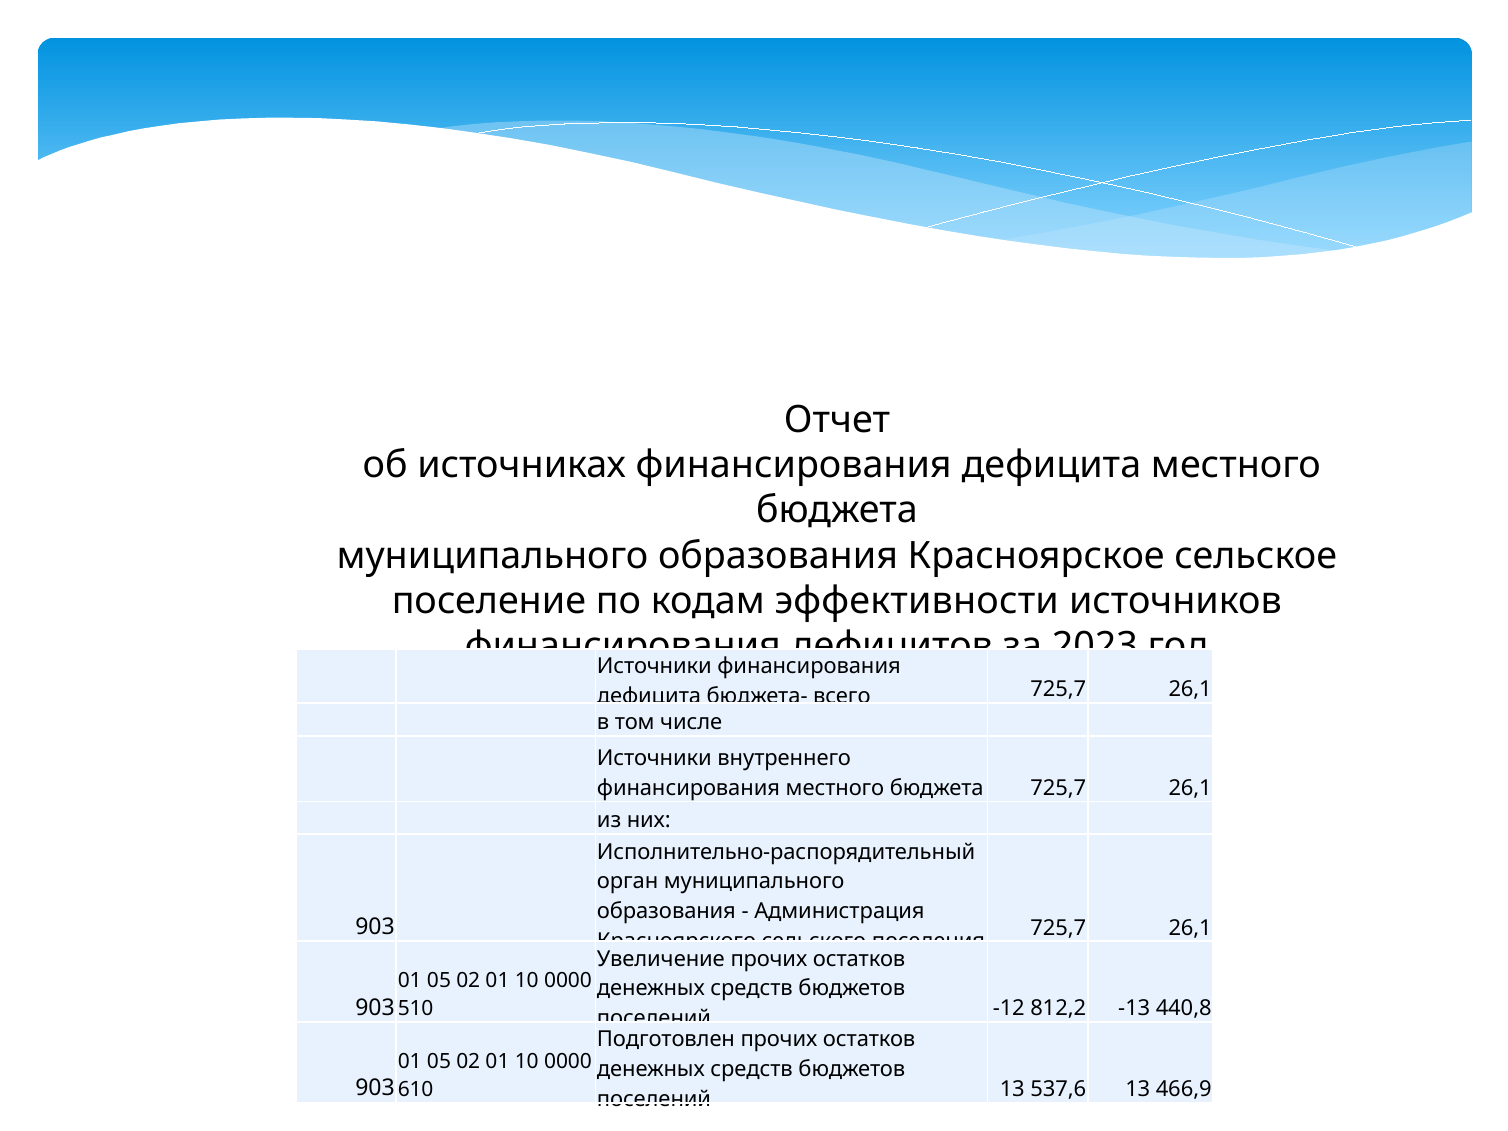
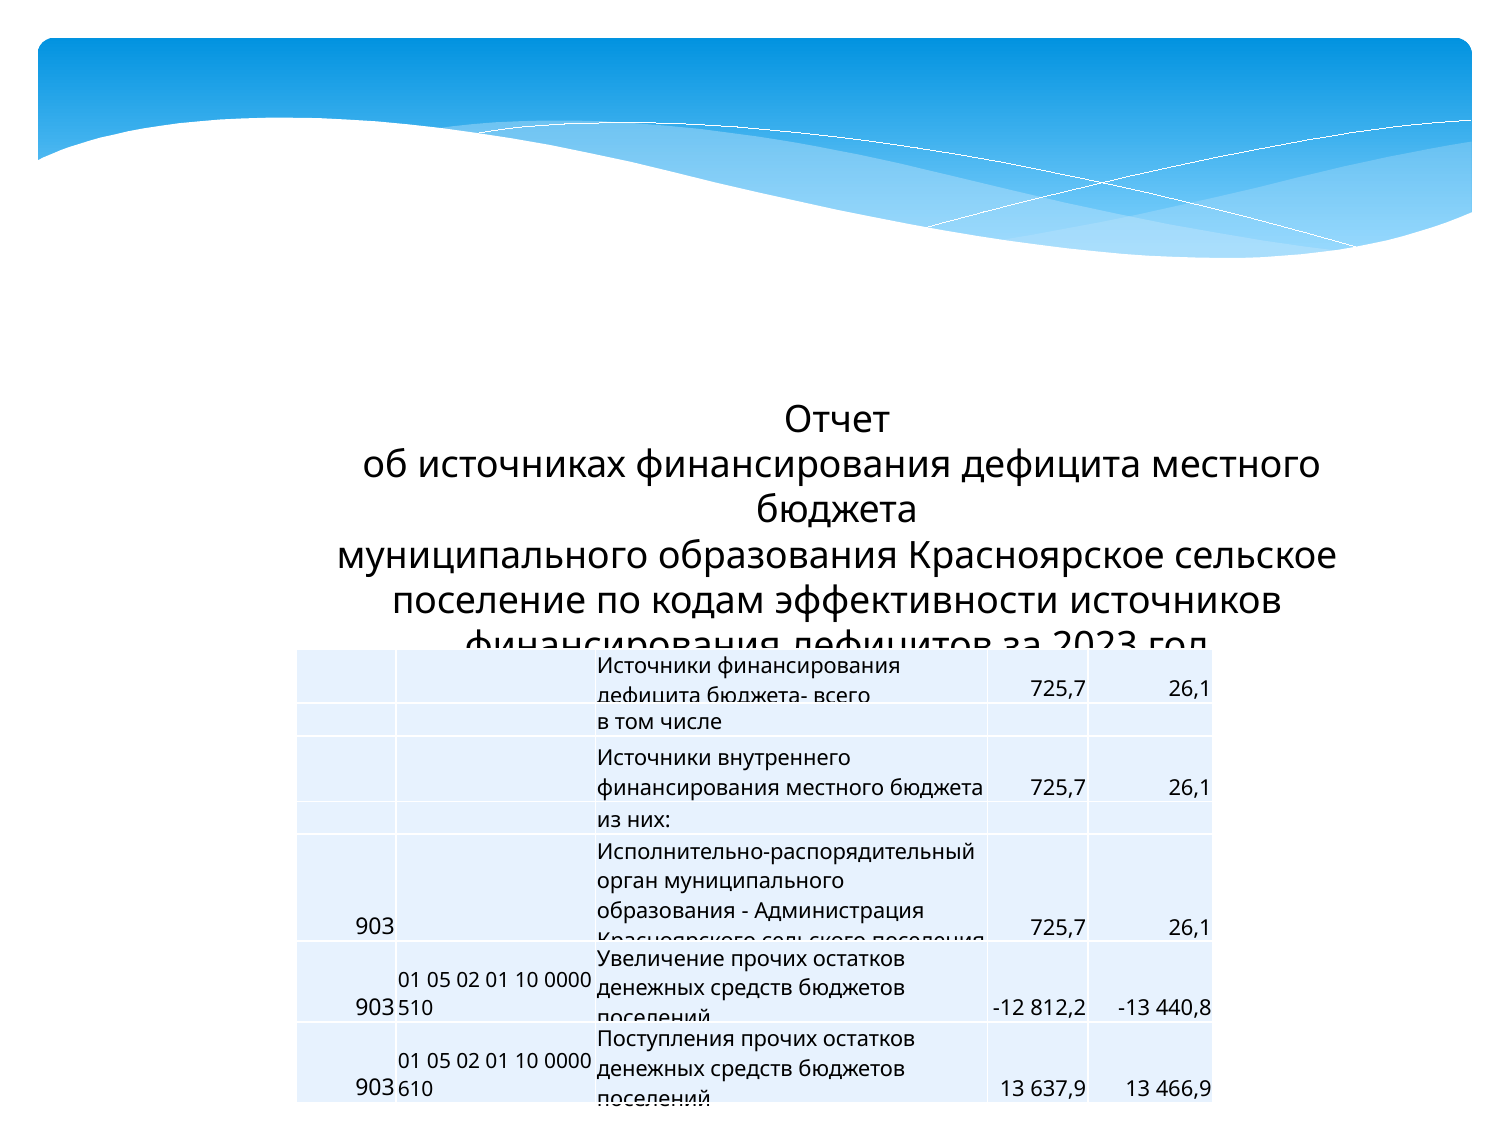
Подготовлен: Подготовлен -> Поступления
537,6: 537,6 -> 637,9
